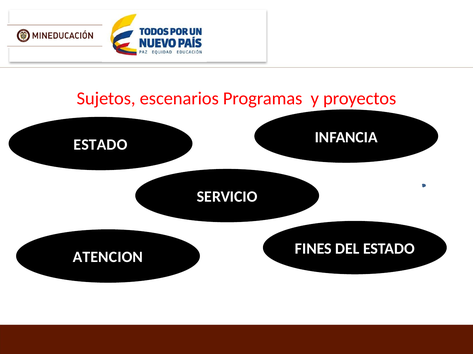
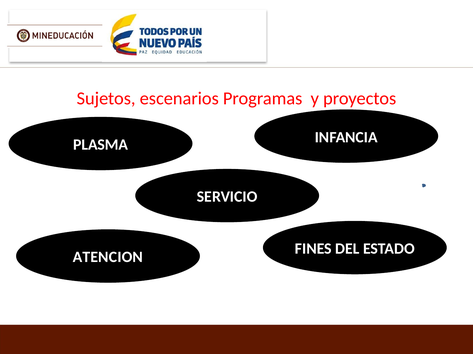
ESTADO at (100, 145): ESTADO -> PLASMA
